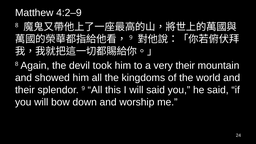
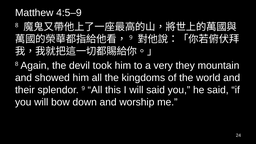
4:2–9: 4:2–9 -> 4:5–9
very their: their -> they
